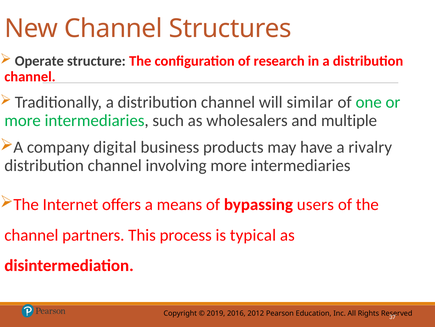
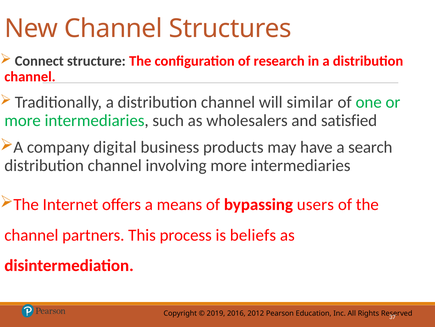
Operate: Operate -> Connect
multiple: multiple -> satisfied
rivalry: rivalry -> search
typical: typical -> beliefs
